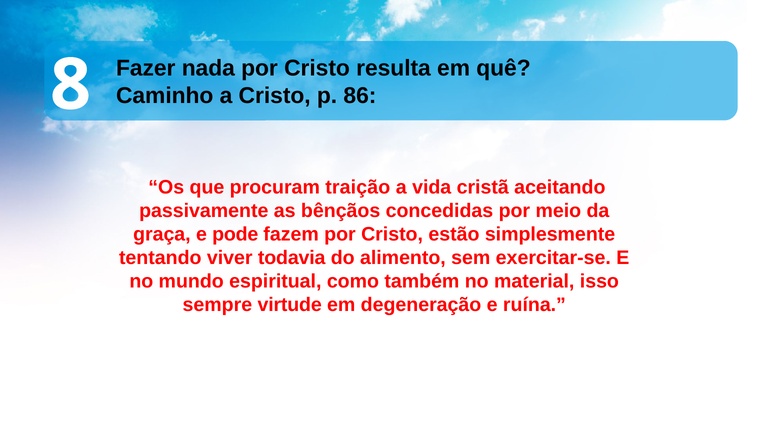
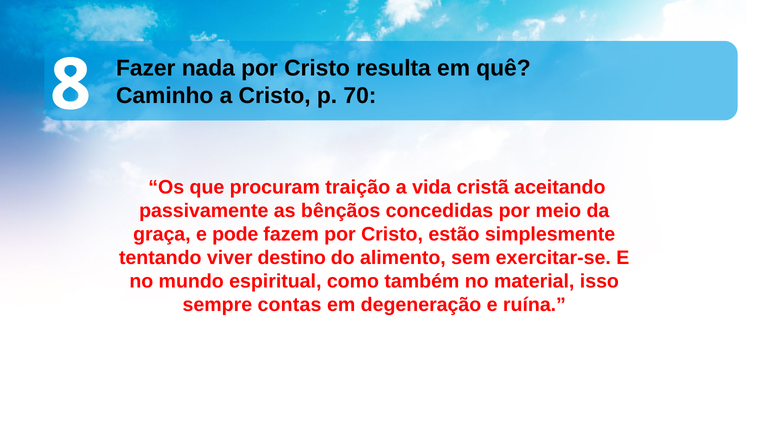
86: 86 -> 70
todavia: todavia -> destino
virtude: virtude -> contas
